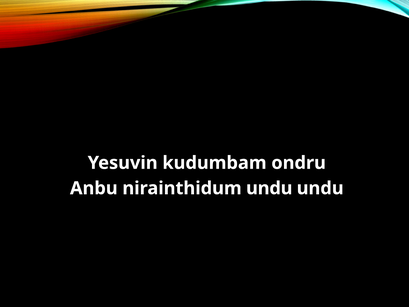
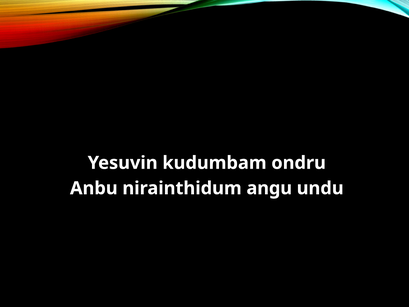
nirainthidum undu: undu -> angu
